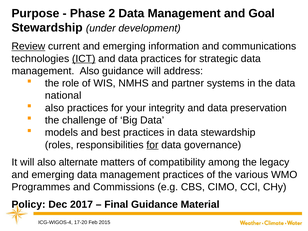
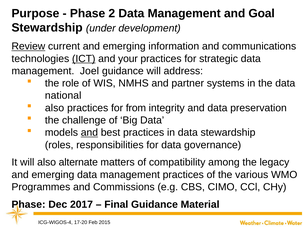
data at (128, 59): data -> your
management Also: Also -> Joel
your: your -> from
and at (89, 133) underline: none -> present
for at (152, 145) underline: present -> none
Policy at (29, 204): Policy -> Phase
